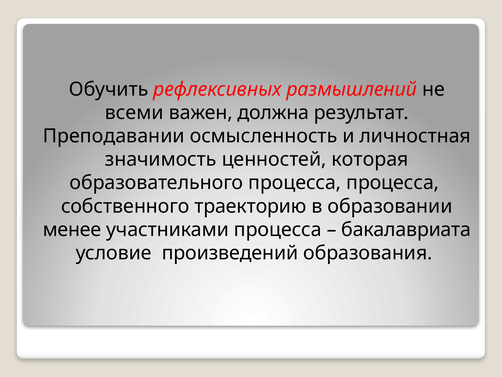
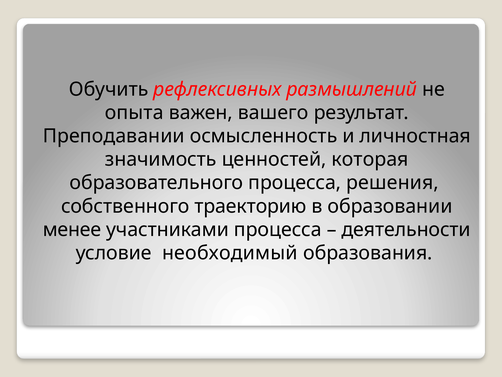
всеми: всеми -> опыта
должна: должна -> вашего
процесса процесса: процесса -> решения
бакалавриата: бакалавриата -> деятельности
произведений: произведений -> необходимый
